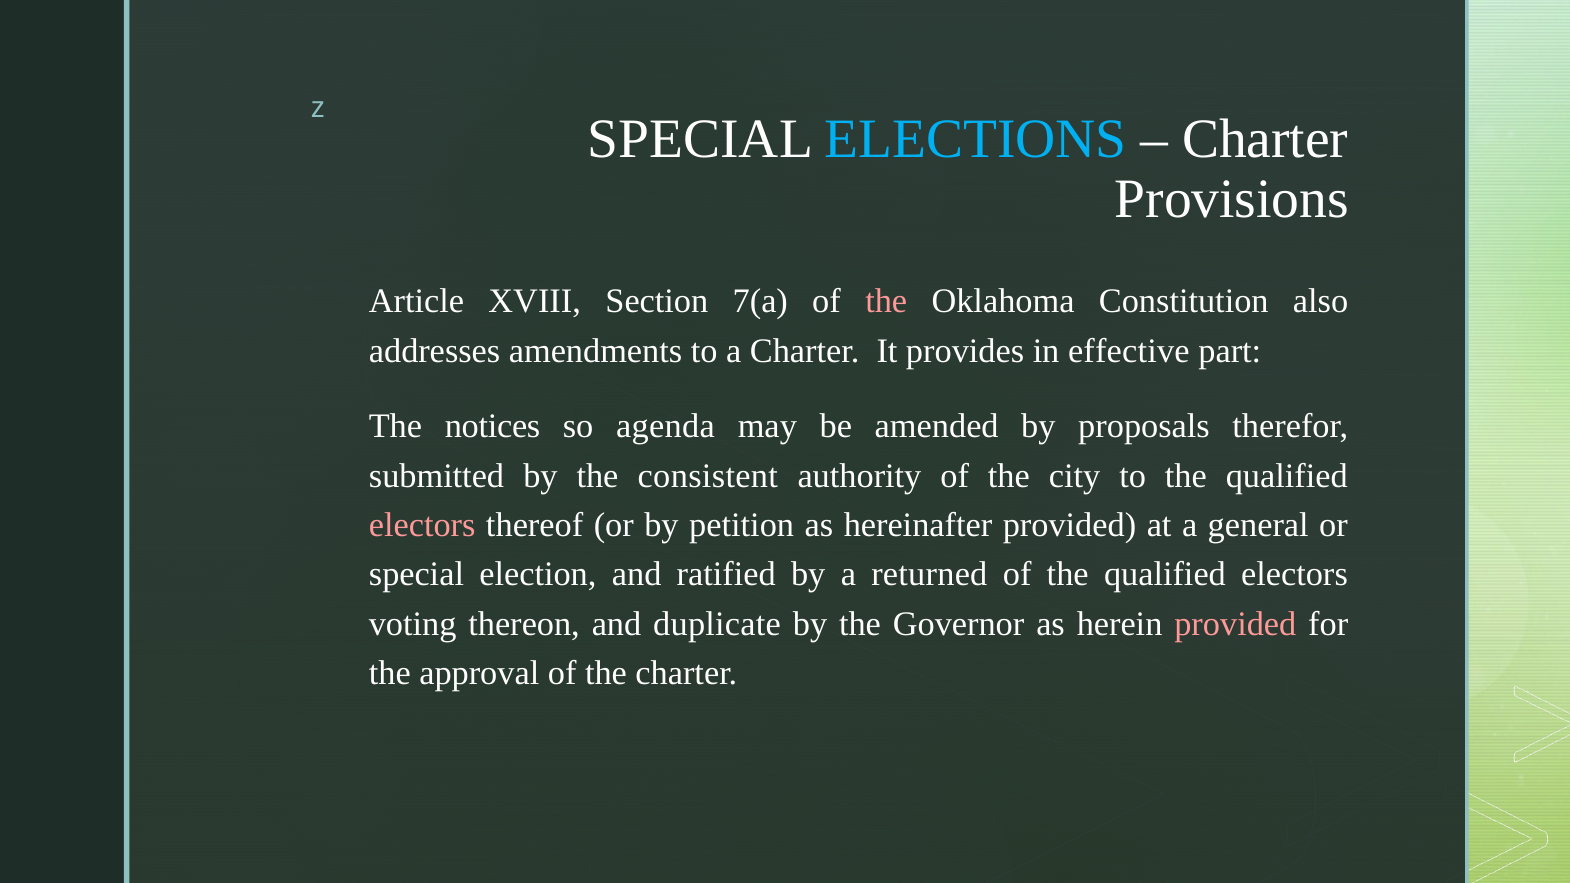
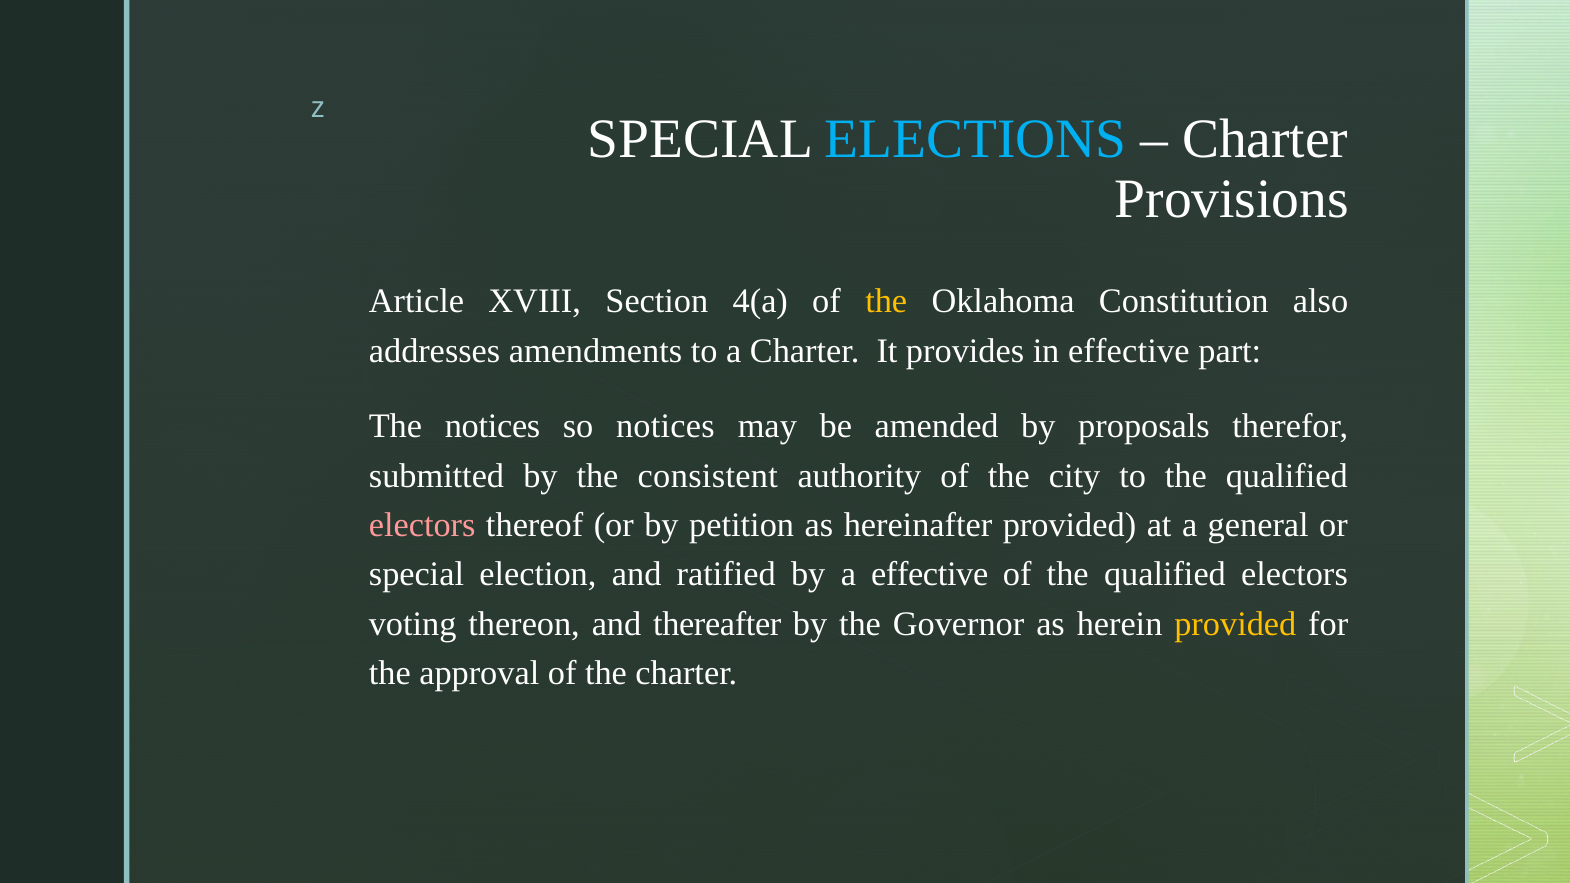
7(a: 7(a -> 4(a
the at (886, 301) colour: pink -> yellow
so agenda: agenda -> notices
a returned: returned -> effective
duplicate: duplicate -> thereafter
provided at (1235, 624) colour: pink -> yellow
